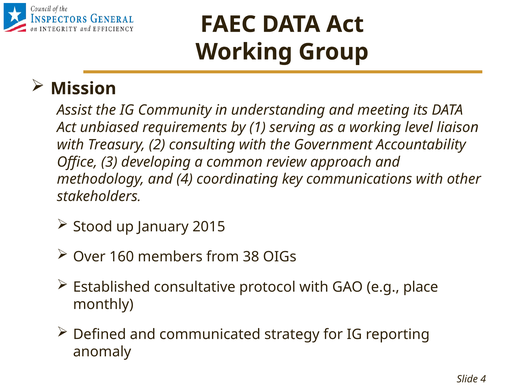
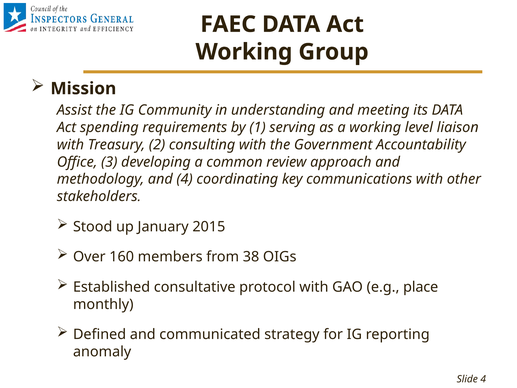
unbiased: unbiased -> spending
